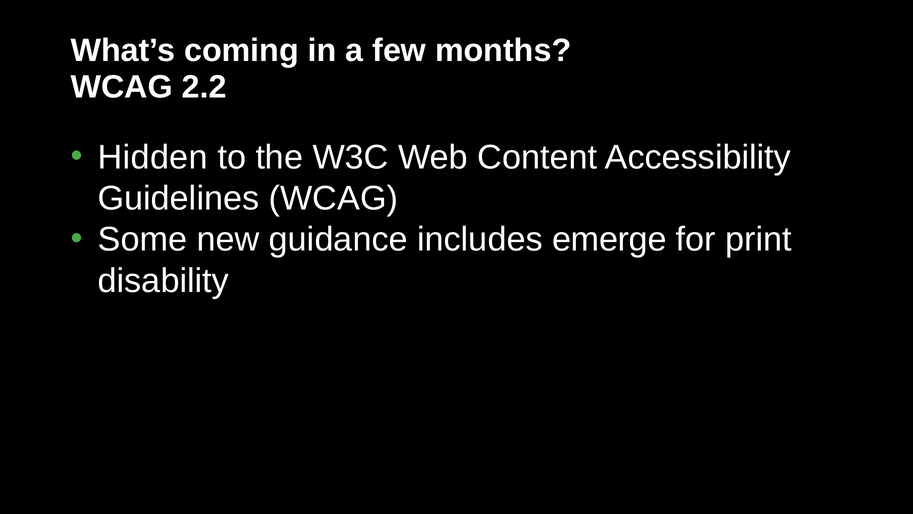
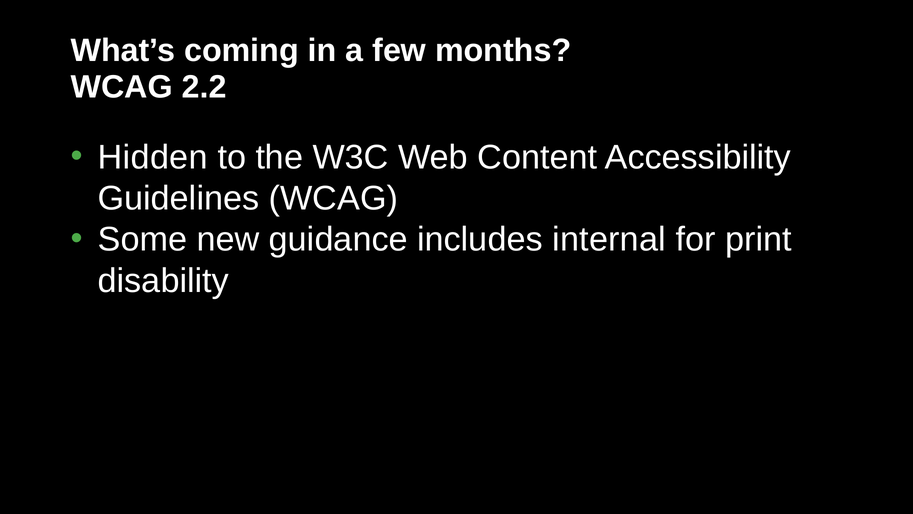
emerge: emerge -> internal
